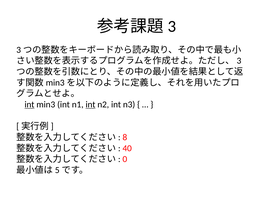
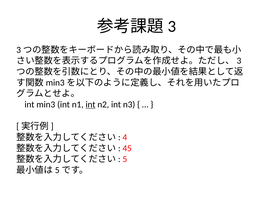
int at (29, 104) underline: present -> none
8: 8 -> 4
40: 40 -> 45
0: 0 -> 5
